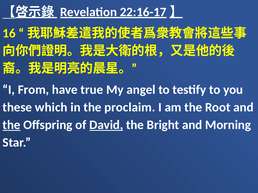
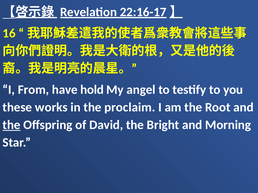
true: true -> hold
which: which -> works
David underline: present -> none
